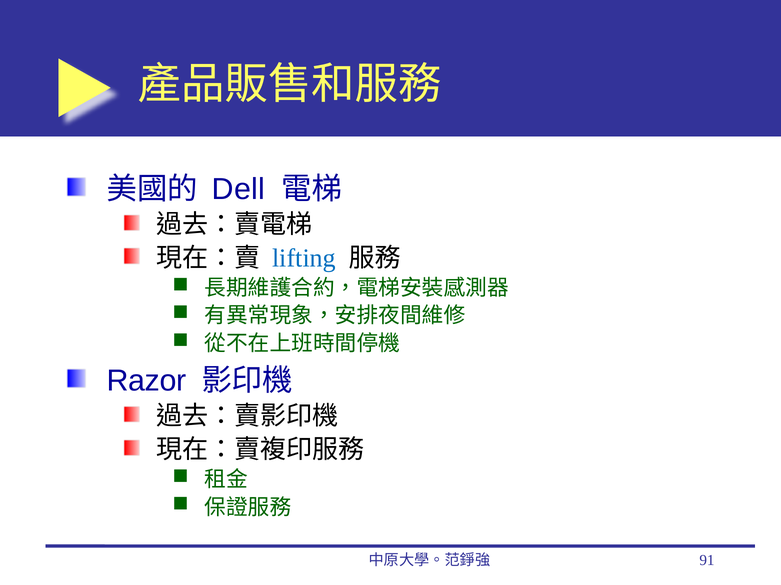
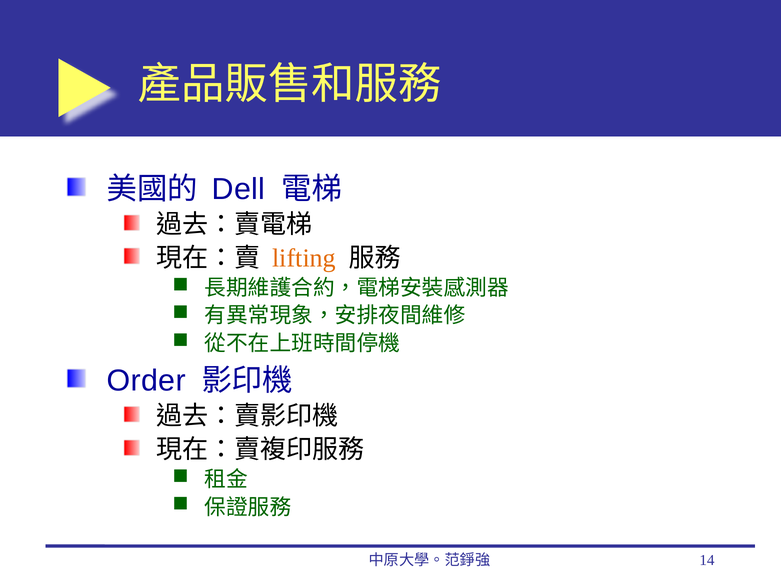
lifting colour: blue -> orange
Razor: Razor -> Order
91: 91 -> 14
